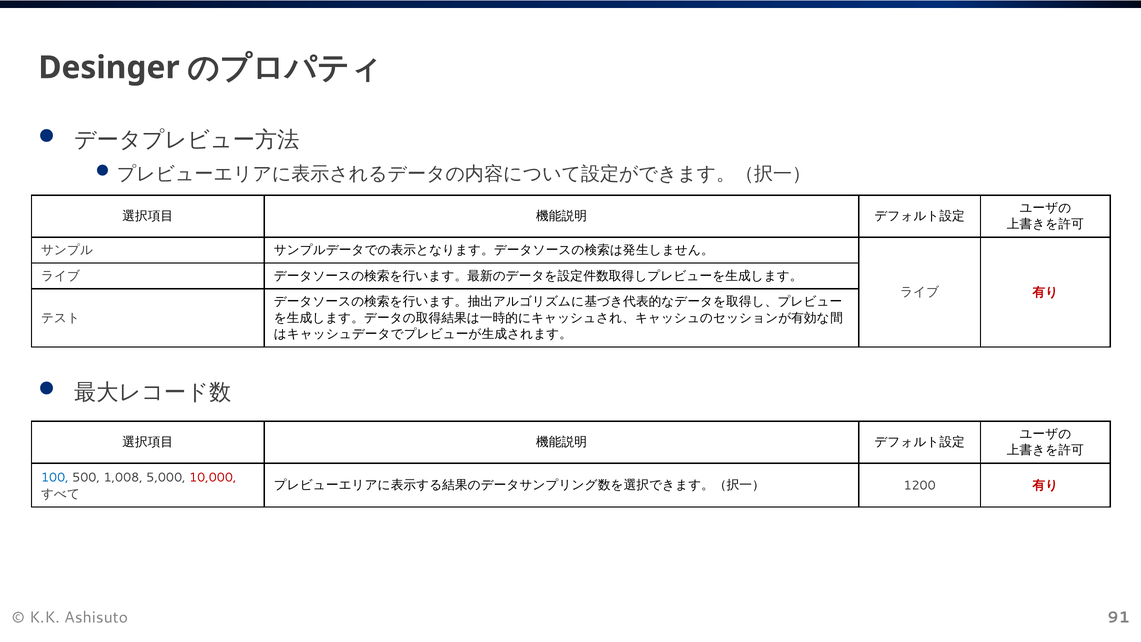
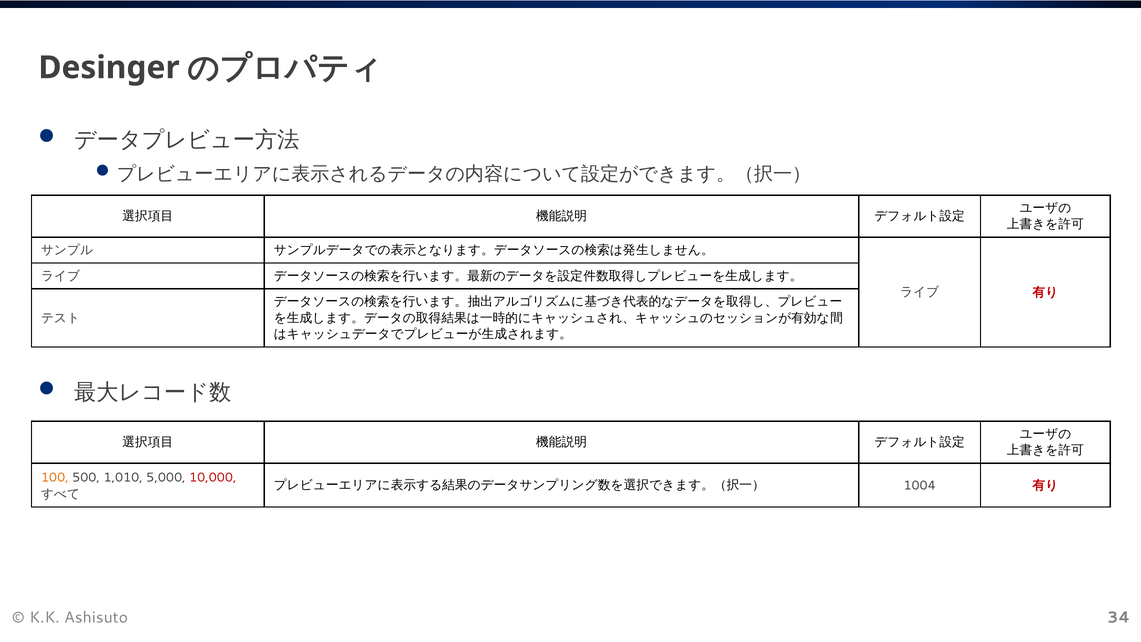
100 colour: blue -> orange
1,008: 1,008 -> 1,010
1200: 1200 -> 1004
91: 91 -> 34
